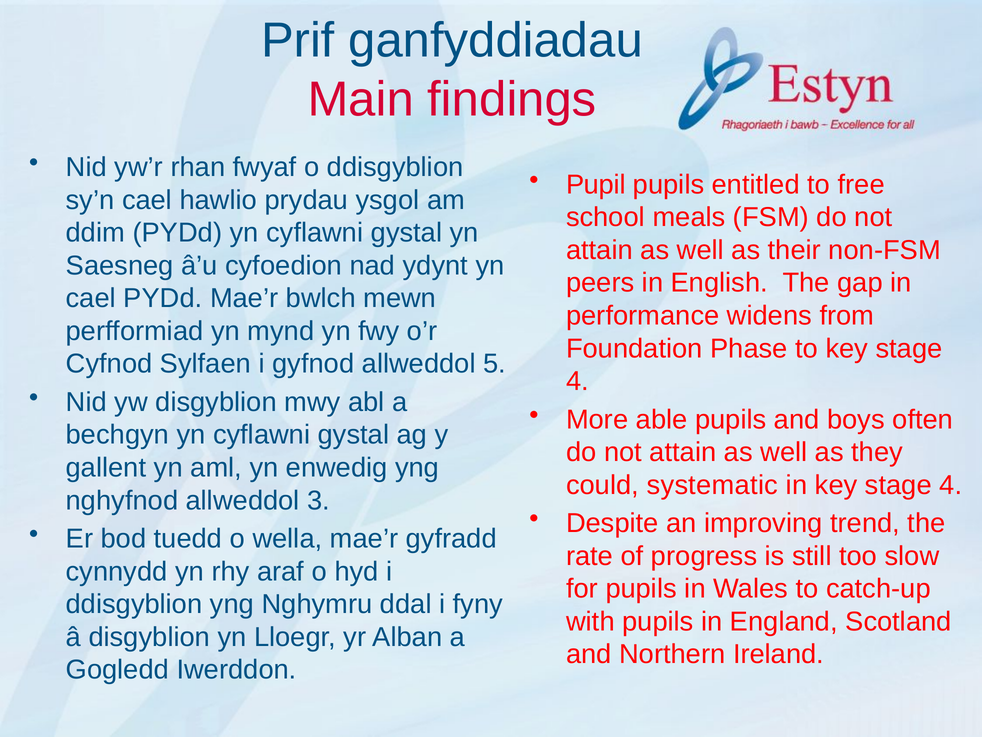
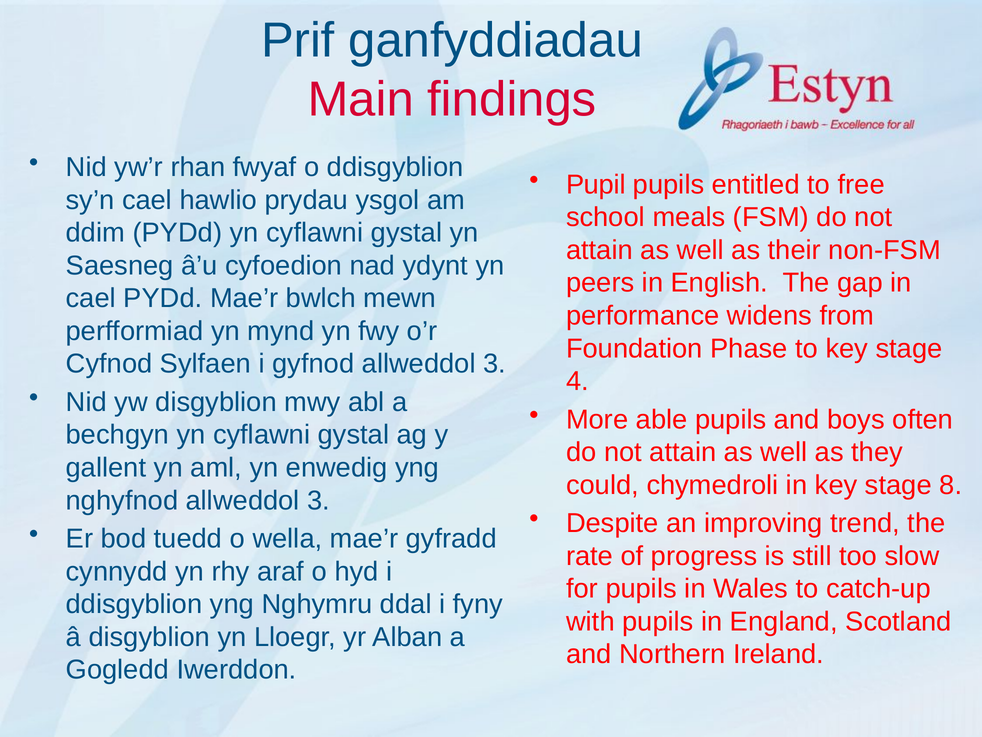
gyfnod allweddol 5: 5 -> 3
systematic: systematic -> chymedroli
in key stage 4: 4 -> 8
